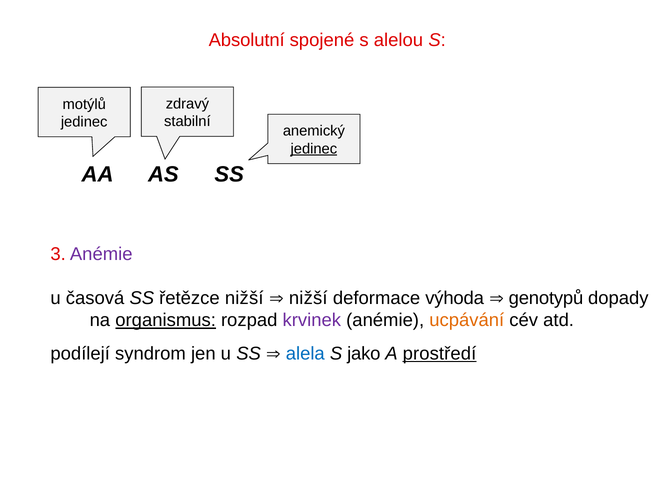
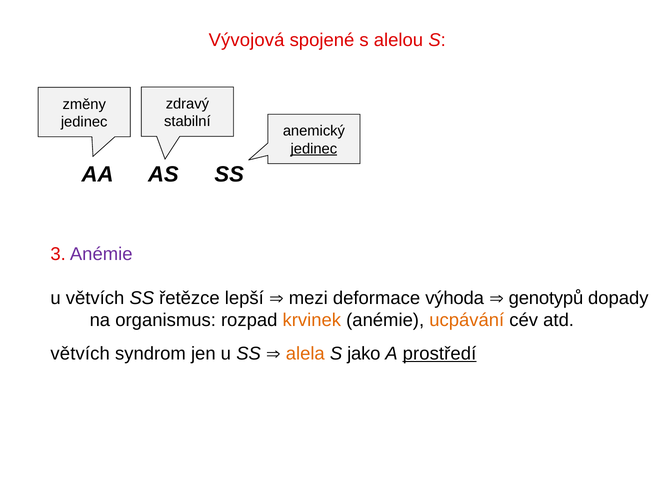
Absolutní: Absolutní -> Vývojová
motýlů: motýlů -> změny
u časová: časová -> větvích
řetězce nižší: nižší -> lepší
nižší at (308, 298): nižší -> mezi
organismus underline: present -> none
krvinek colour: purple -> orange
podílejí at (80, 354): podílejí -> větvích
alela colour: blue -> orange
